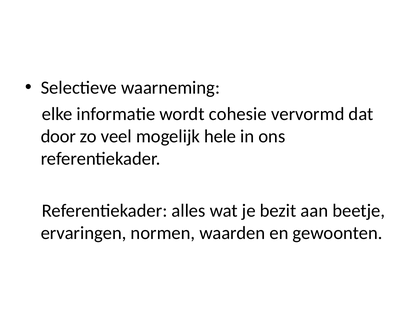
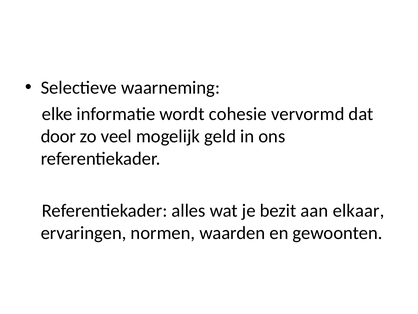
hele: hele -> geld
beetje: beetje -> elkaar
